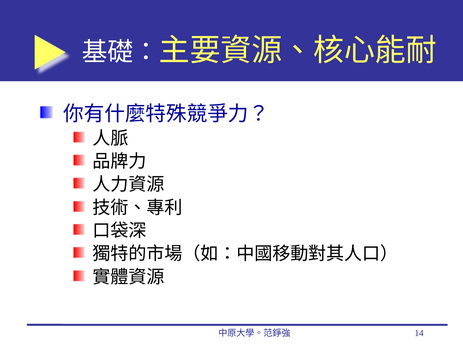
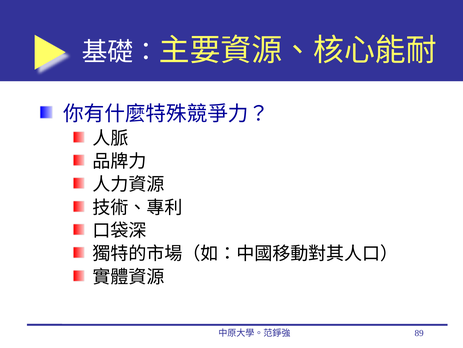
14: 14 -> 89
